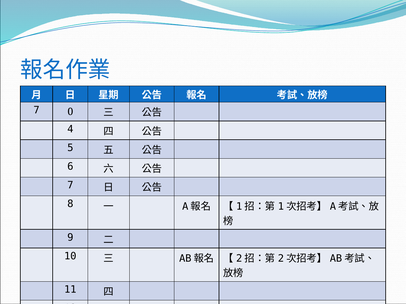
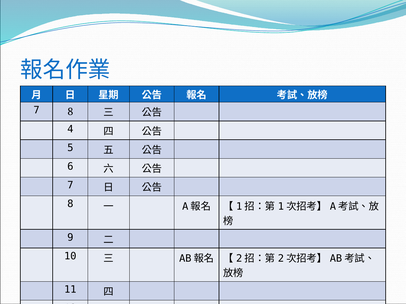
7 0: 0 -> 8
